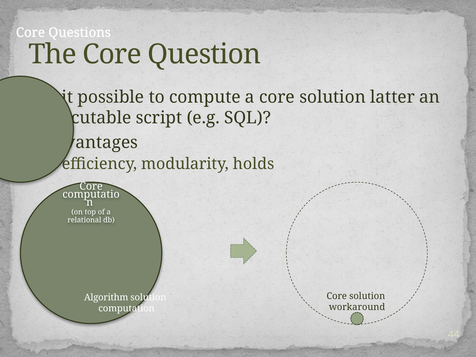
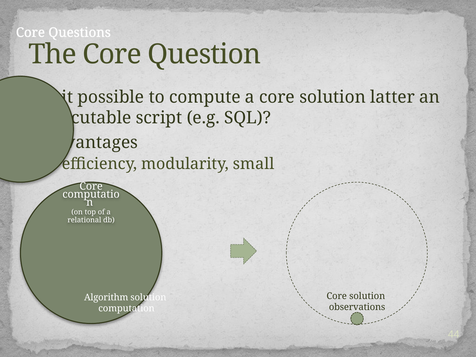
holds: holds -> small
workaround: workaround -> observations
